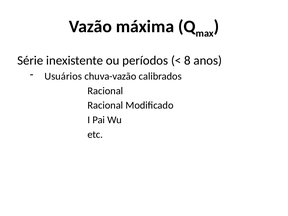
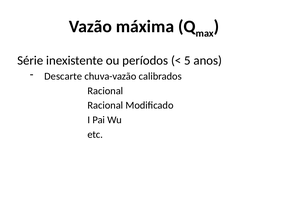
8: 8 -> 5
Usuários: Usuários -> Descarte
